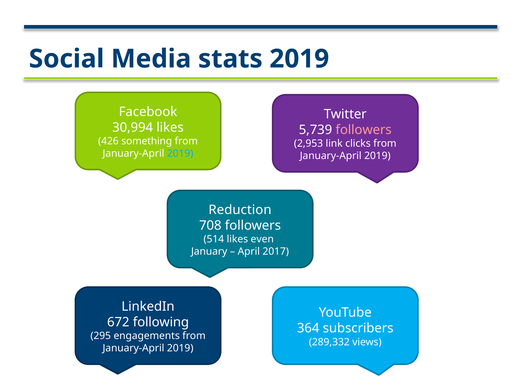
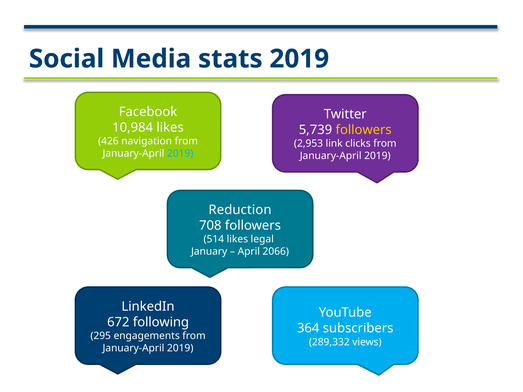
30,994: 30,994 -> 10,984
followers at (364, 130) colour: pink -> yellow
something: something -> navigation
even: even -> legal
2017: 2017 -> 2066
